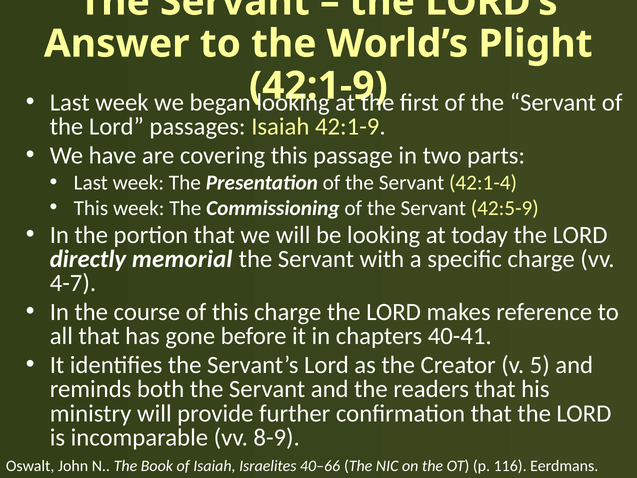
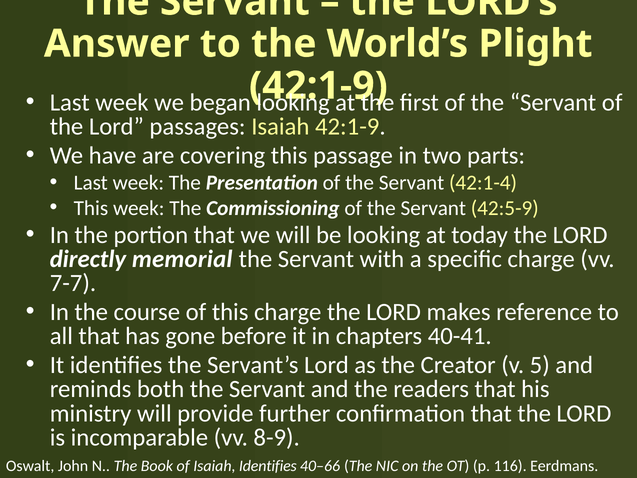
4-7: 4-7 -> 7-7
Isaiah Israelites: Israelites -> Identifies
